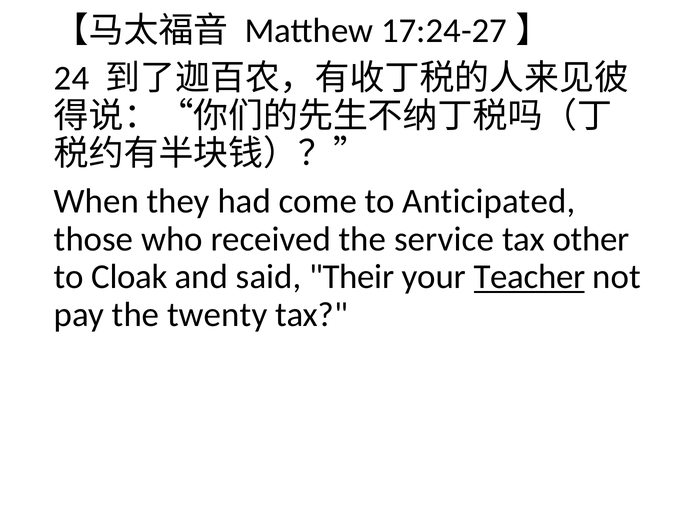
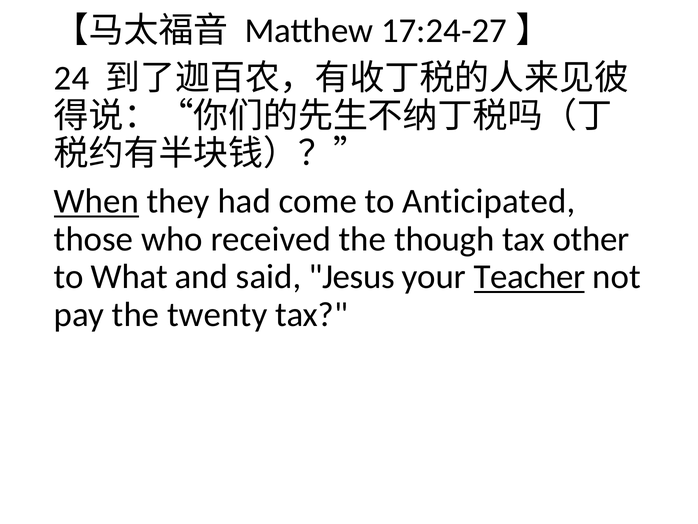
When underline: none -> present
service: service -> though
Cloak: Cloak -> What
Their: Their -> Jesus
